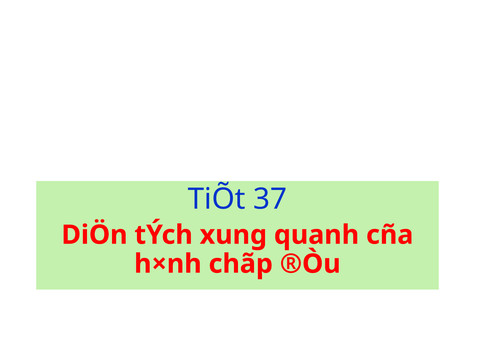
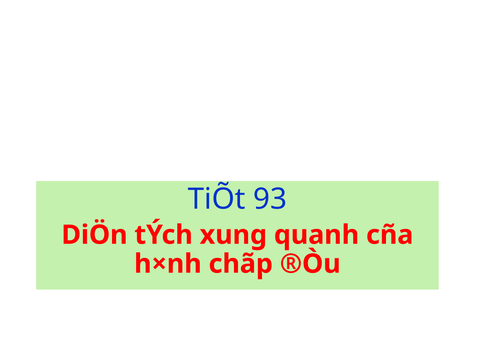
37: 37 -> 93
